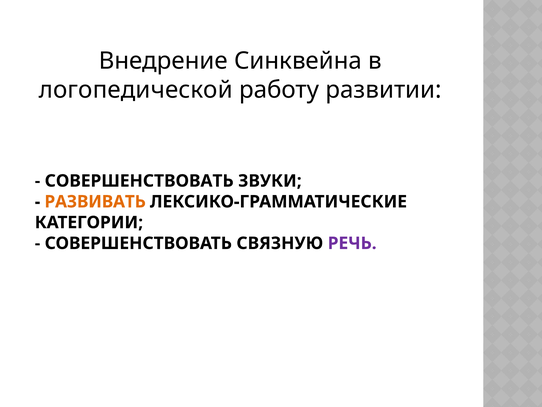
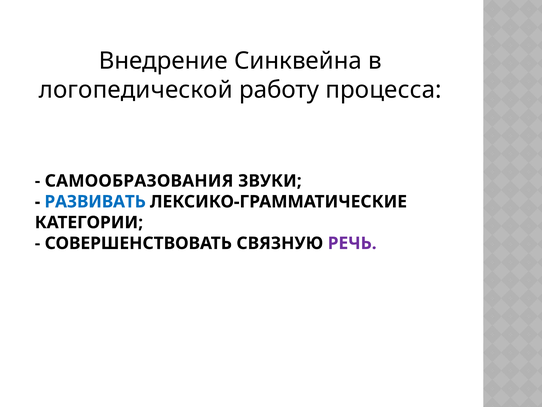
развитии: развитии -> процесса
СОВЕРШЕНСТВОВАТЬ at (139, 181): СОВЕРШЕНСТВОВАТЬ -> САМООБРАЗОВАНИЯ
РАЗВИВАТЬ colour: orange -> blue
